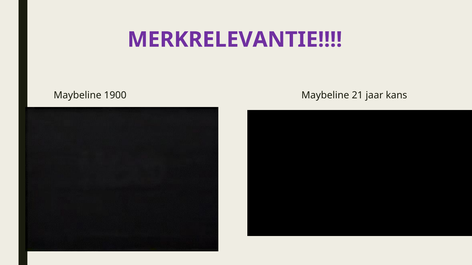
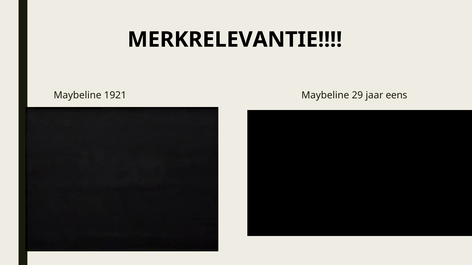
MERKRELEVANTIE colour: purple -> black
1900: 1900 -> 1921
21: 21 -> 29
kans: kans -> eens
